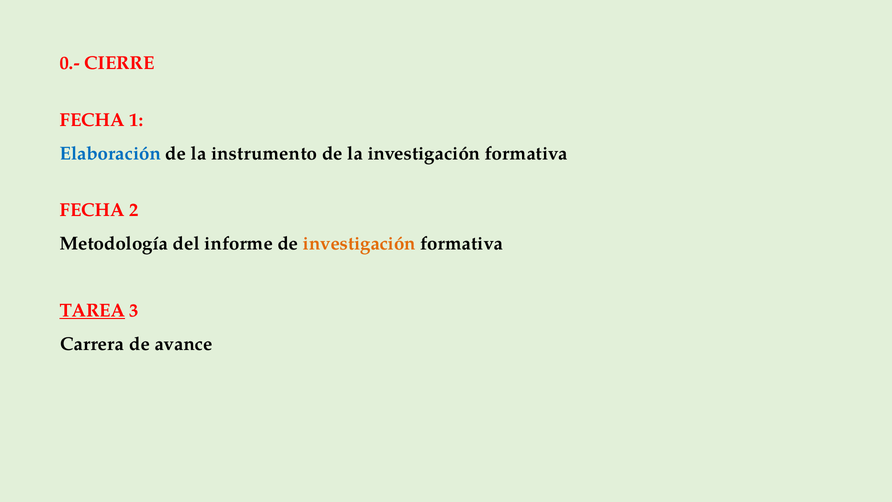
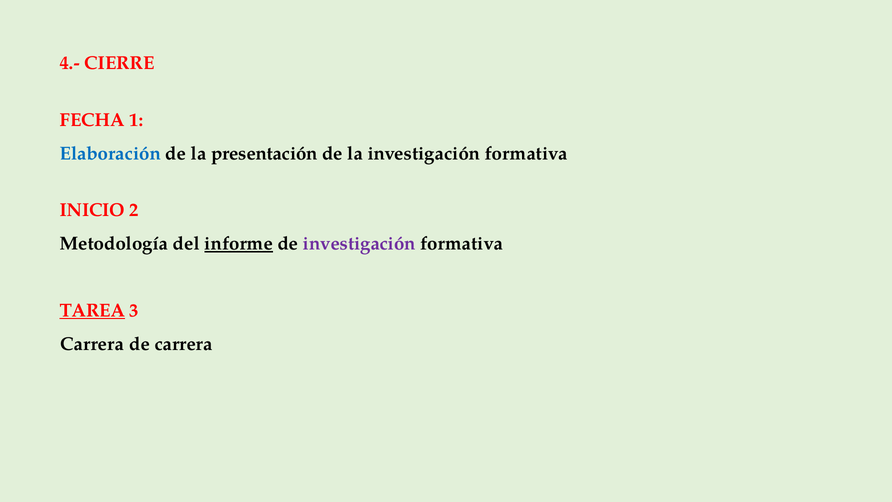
0.-: 0.- -> 4.-
instrumento: instrumento -> presentación
FECHA at (92, 210): FECHA -> INICIO
informe underline: none -> present
investigación at (359, 244) colour: orange -> purple
de avance: avance -> carrera
